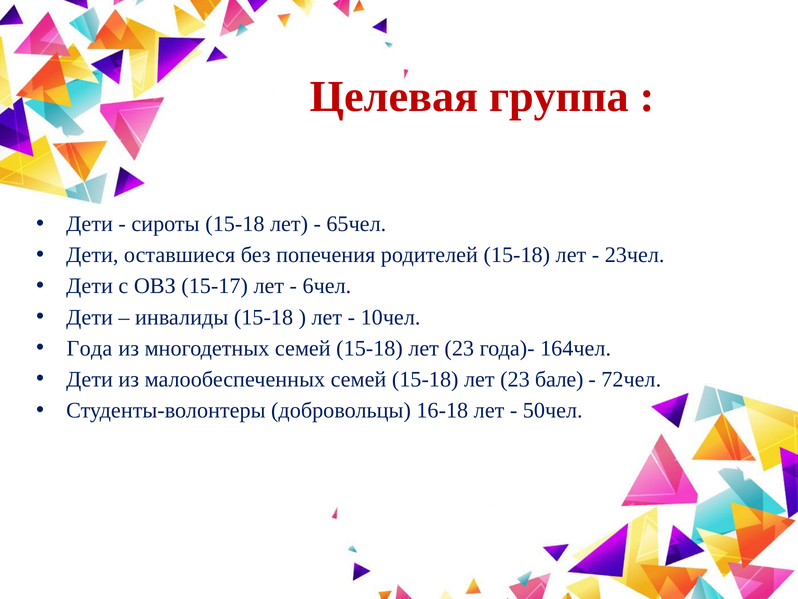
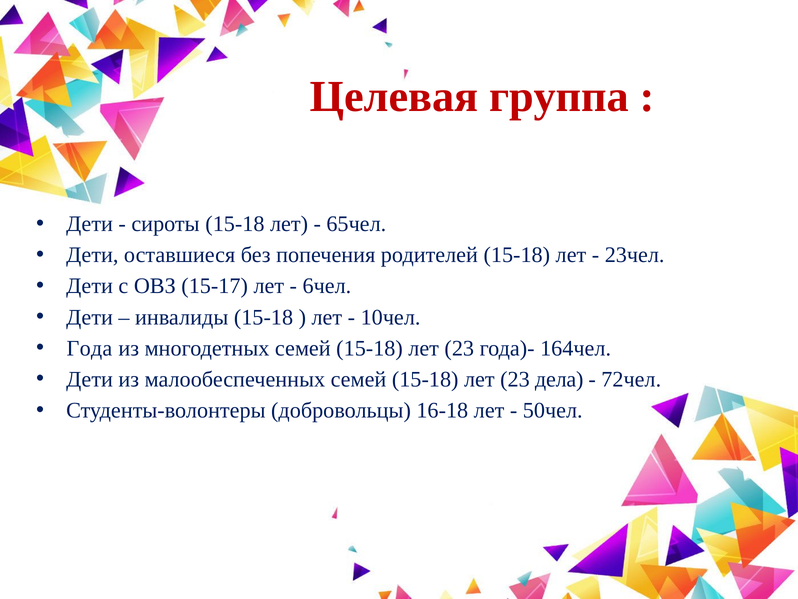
бале: бале -> дела
